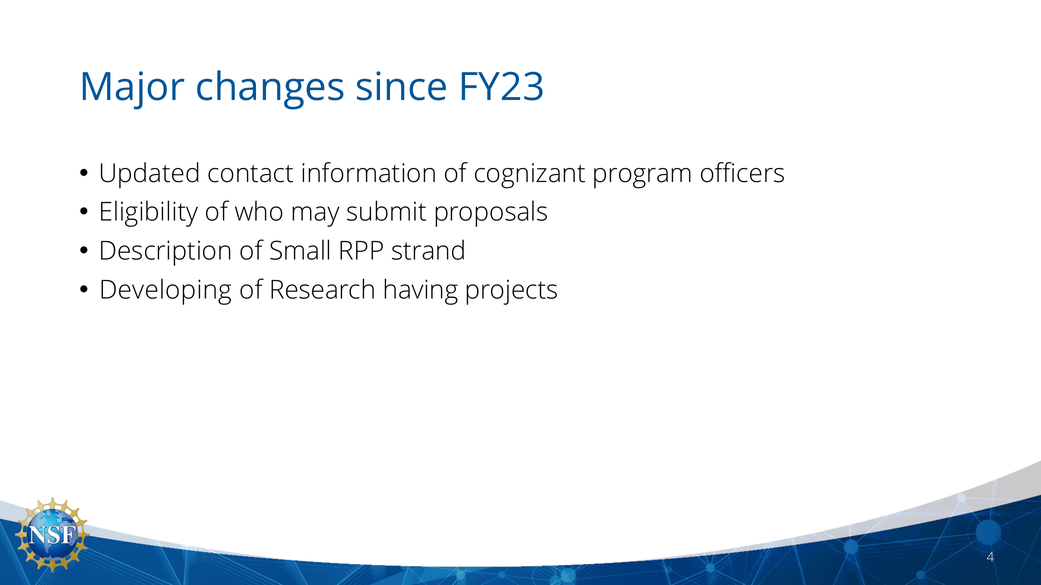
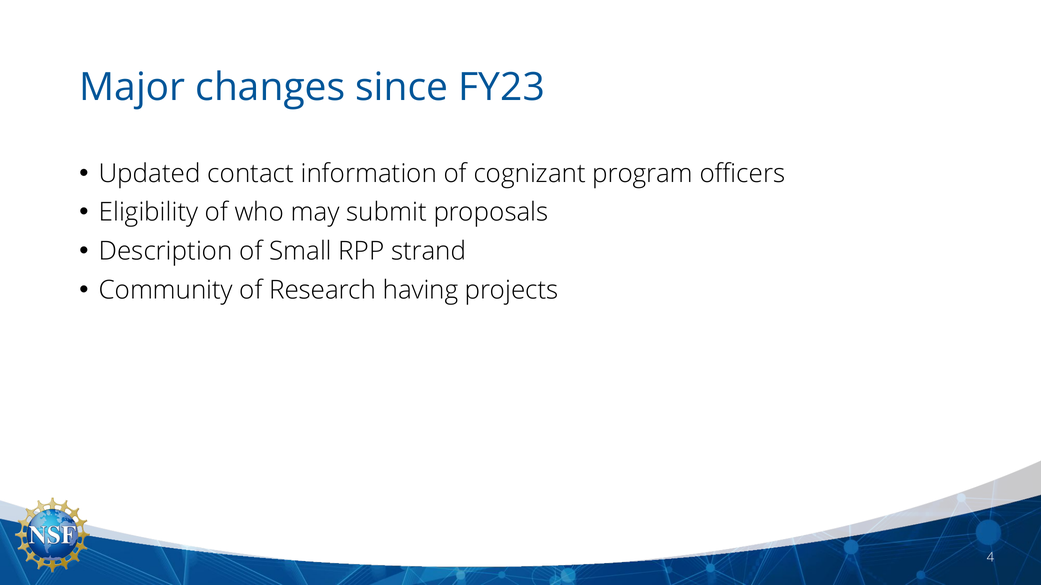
Developing: Developing -> Community
